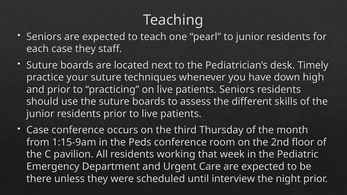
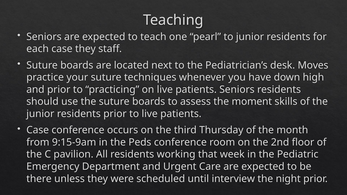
Timely: Timely -> Moves
different: different -> moment
1:15-9am: 1:15-9am -> 9:15-9am
